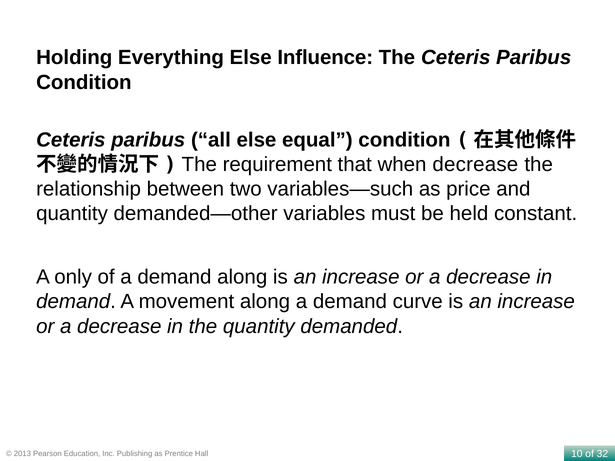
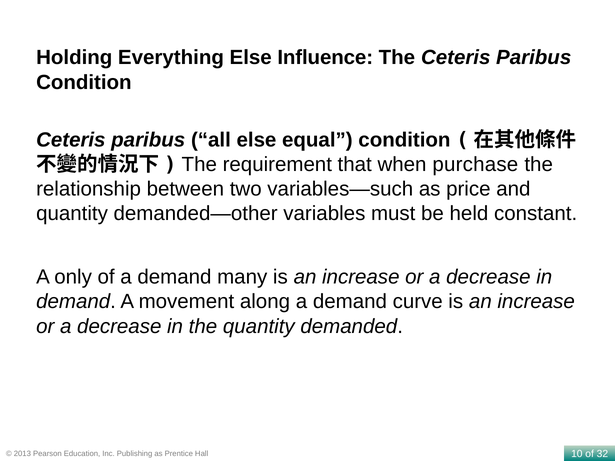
when decrease: decrease -> purchase
demand along: along -> many
